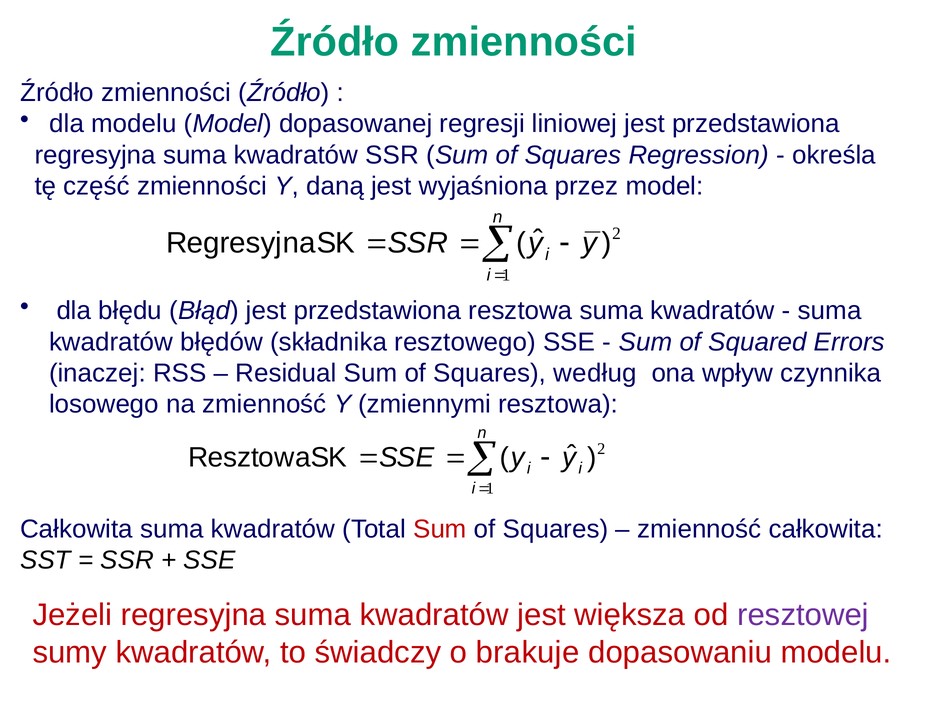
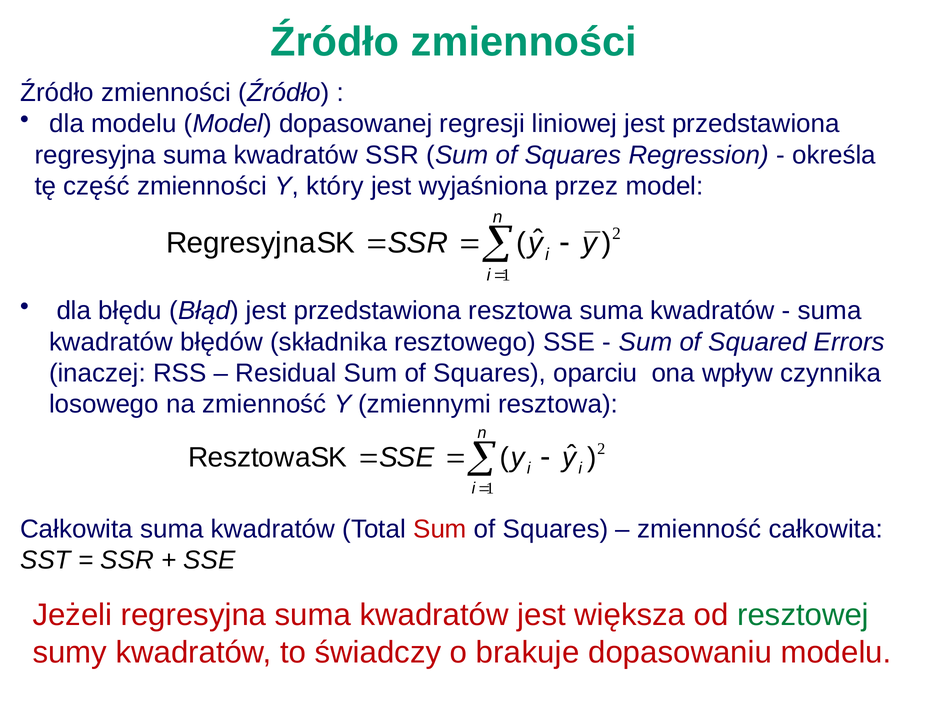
daną: daną -> który
według: według -> oparciu
resztowej colour: purple -> green
